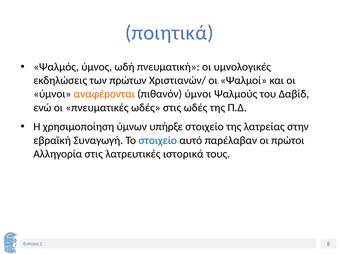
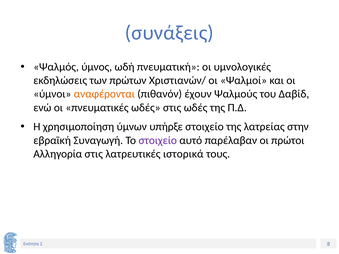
ποιητικά: ποιητικά -> συνάξεις
πιθανόν ύμνοι: ύμνοι -> έχουν
στοιχείο at (158, 140) colour: blue -> purple
